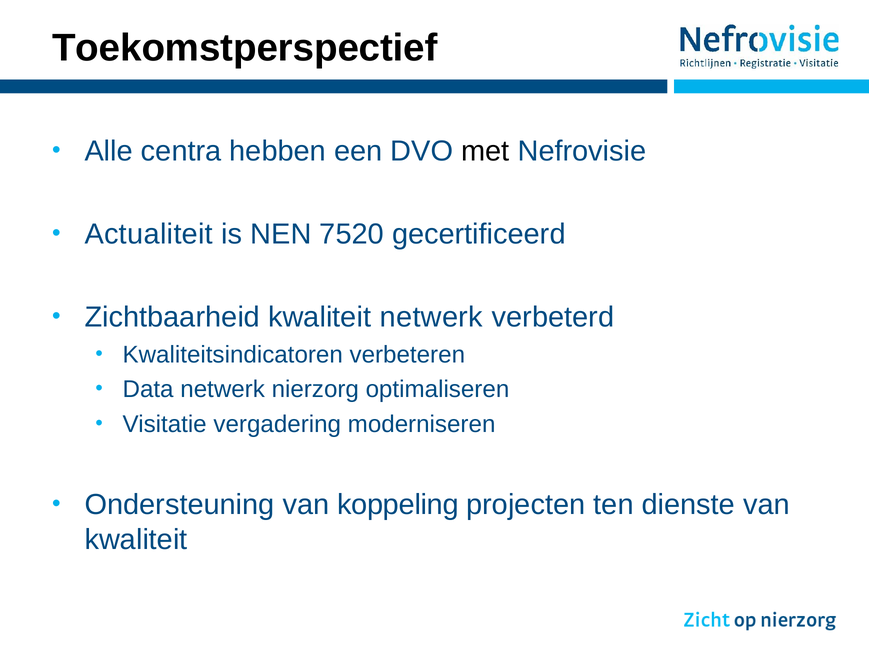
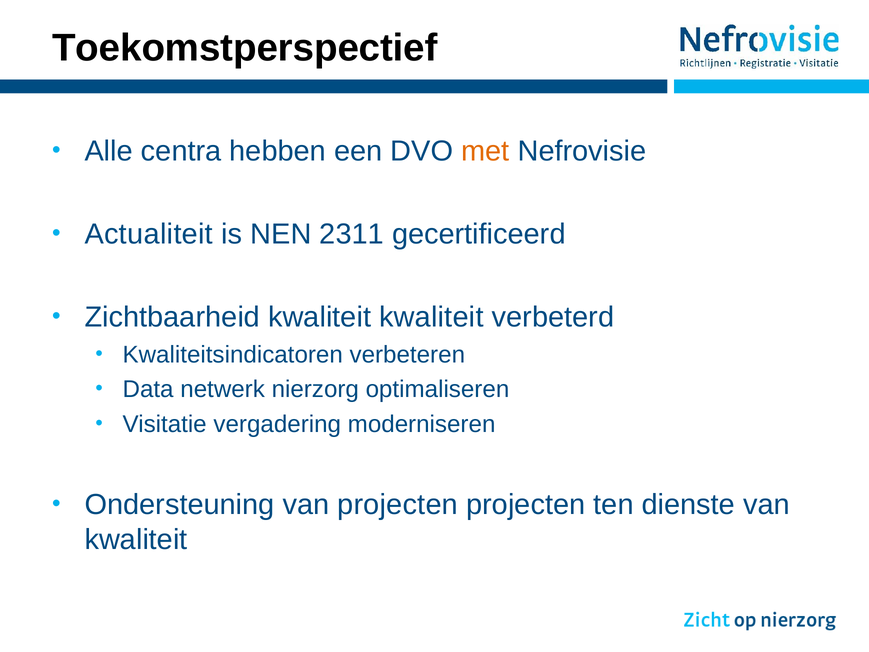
met colour: black -> orange
7520: 7520 -> 2311
kwaliteit netwerk: netwerk -> kwaliteit
van koppeling: koppeling -> projecten
